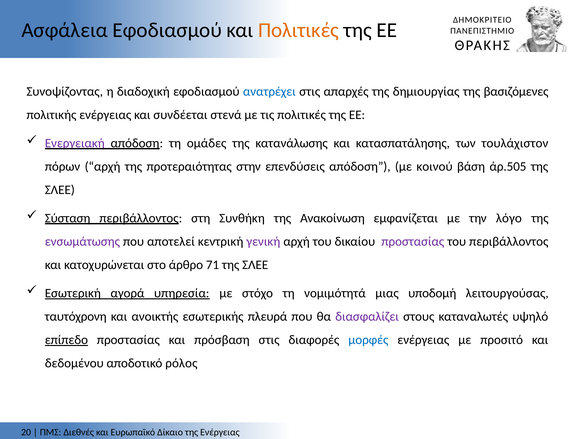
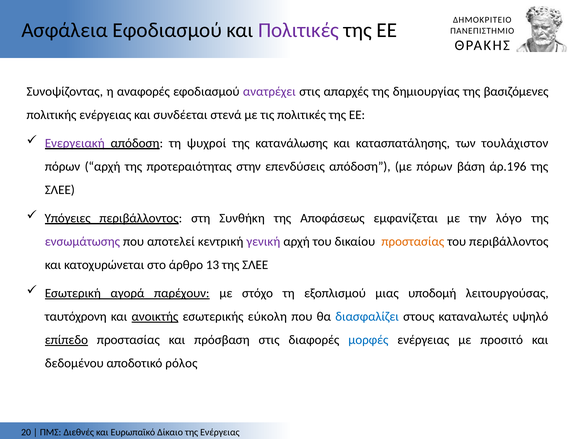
Πολιτικές at (299, 30) colour: orange -> purple
διαδοχική: διαδοχική -> αναφορές
ανατρέχει colour: blue -> purple
ομάδες: ομάδες -> ψυχροί
με κοινού: κοινού -> πόρων
άρ.505: άρ.505 -> άρ.196
Σύσταση: Σύσταση -> Υπόγειες
Ανακοίνωση: Ανακοίνωση -> Αποφάσεως
προστασίας at (413, 241) colour: purple -> orange
71: 71 -> 13
υπηρεσία: υπηρεσία -> παρέχουν
νομιμότητά: νομιμότητά -> εξοπλισμού
ανοικτής underline: none -> present
πλευρά: πλευρά -> εύκολη
διασφαλίζει colour: purple -> blue
